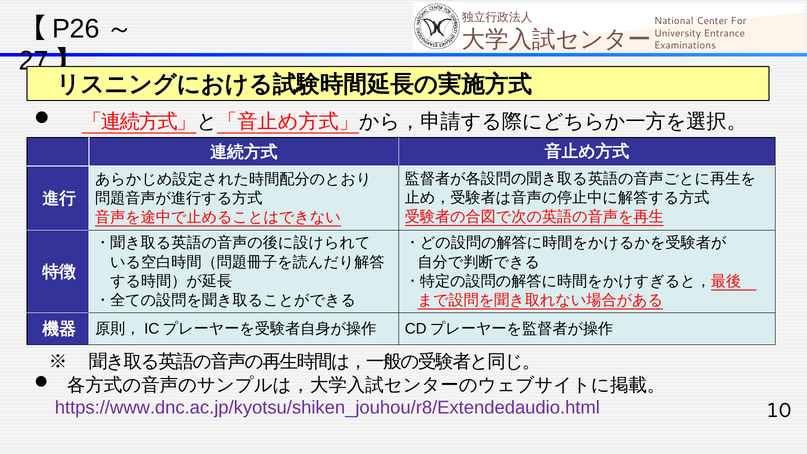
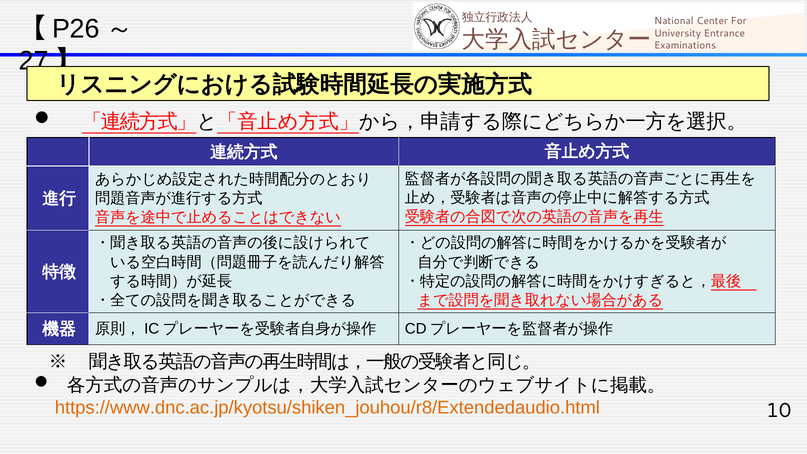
https://www.dnc.ac.jp/kyotsu/shiken_jouhou/r8/Extendedaudio.html colour: purple -> orange
